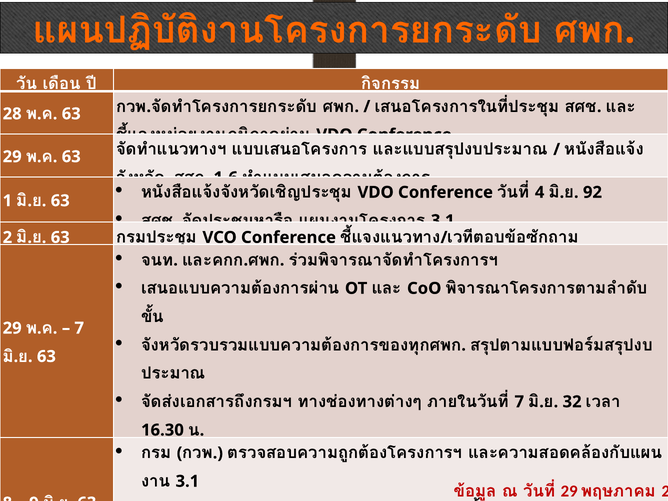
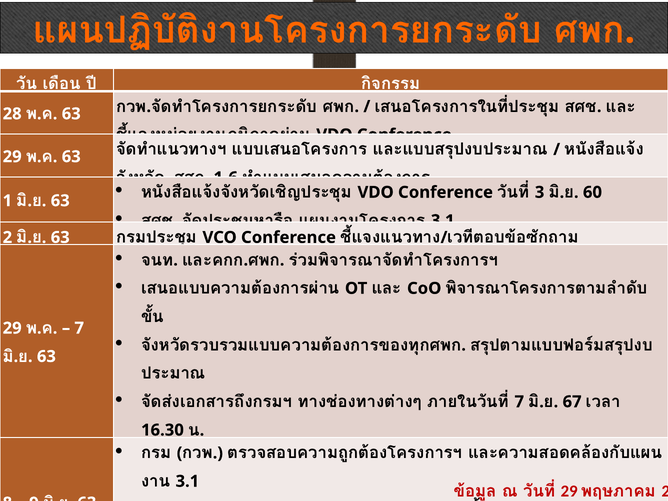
4: 4 -> 3
92: 92 -> 60
32: 32 -> 67
